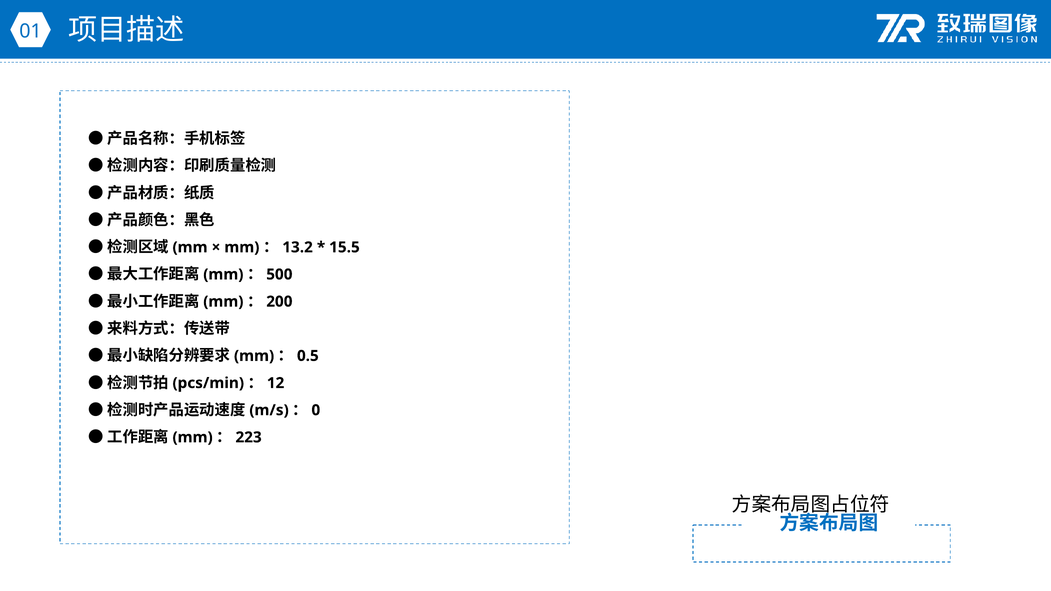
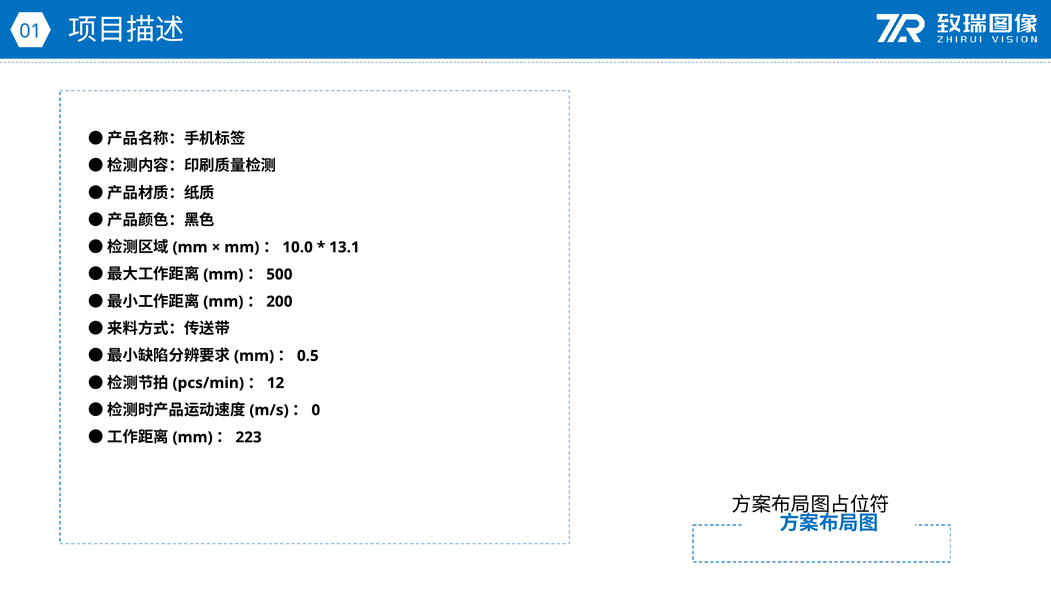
13.2: 13.2 -> 10.0
15.5: 15.5 -> 13.1
